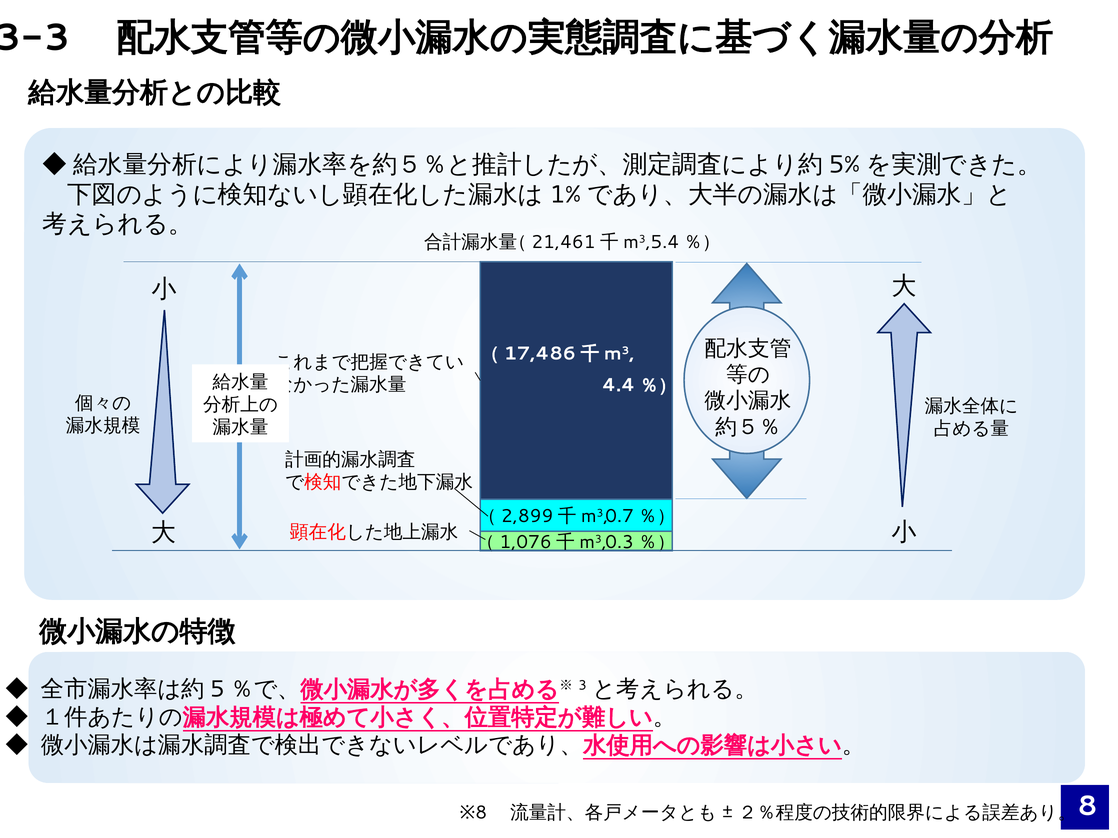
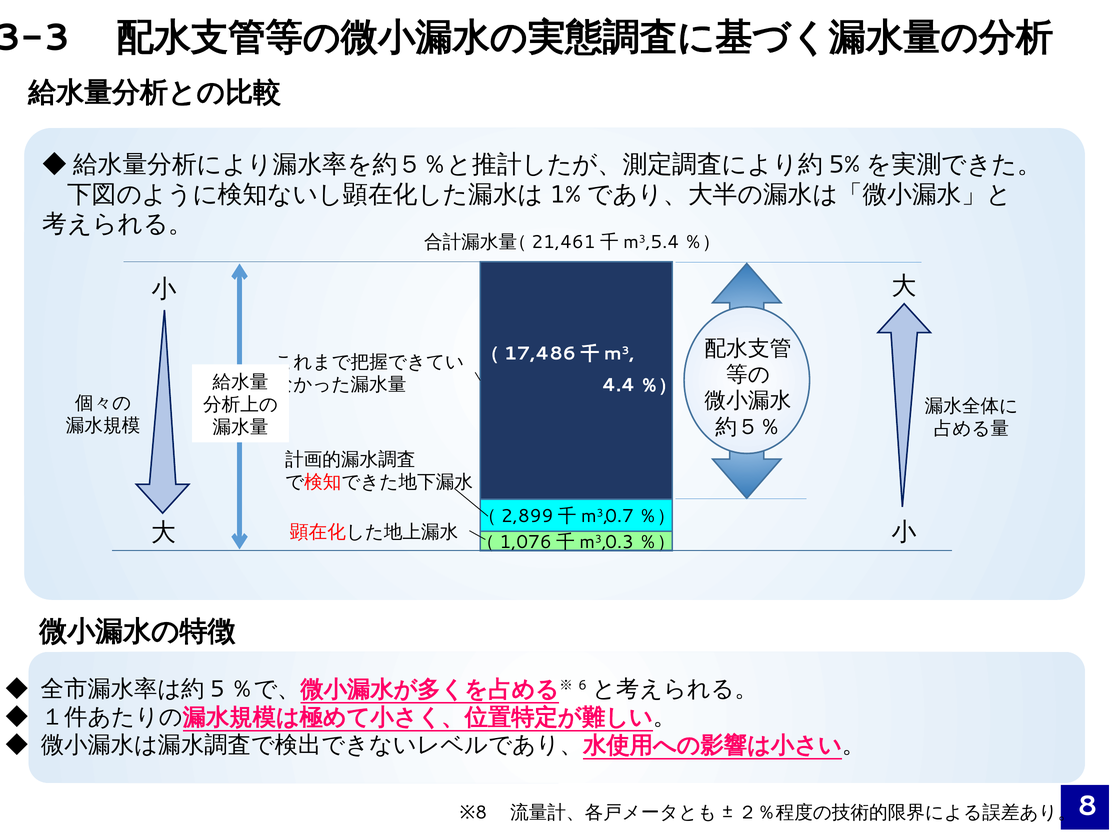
3: 3 -> 6
